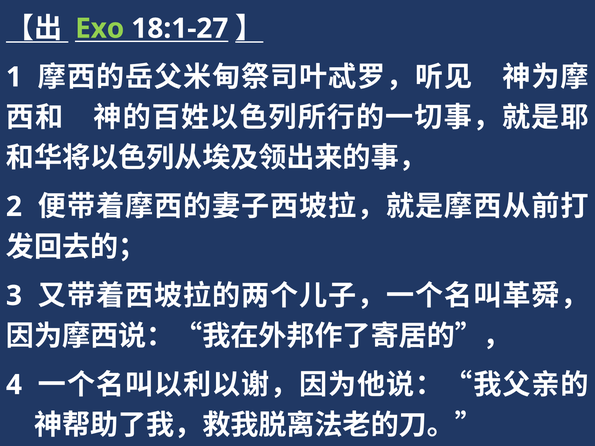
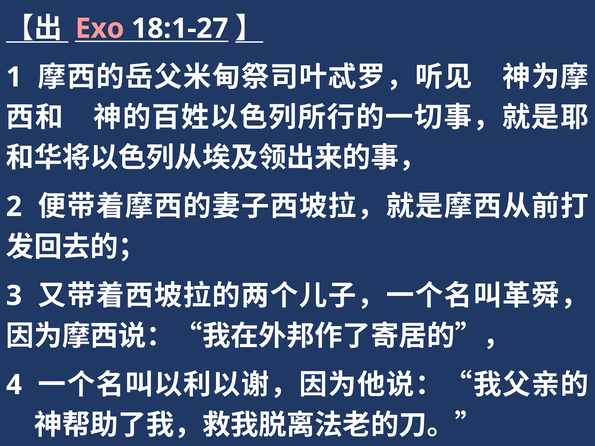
Exo colour: light green -> pink
